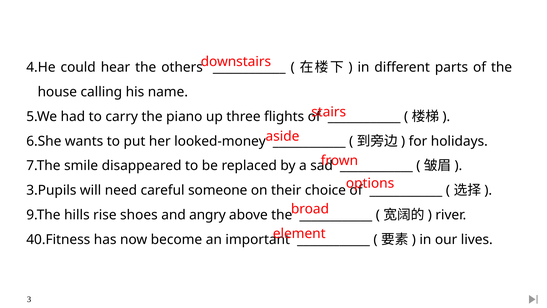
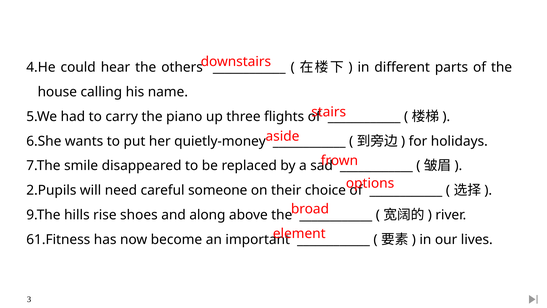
looked-money: looked-money -> quietly-money
3.Pupils: 3.Pupils -> 2.Pupils
angry: angry -> along
40.Fitness: 40.Fitness -> 61.Fitness
